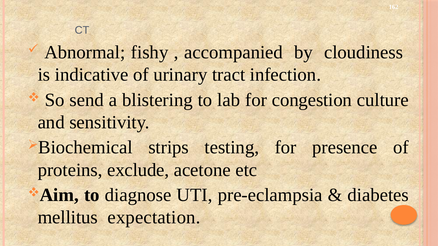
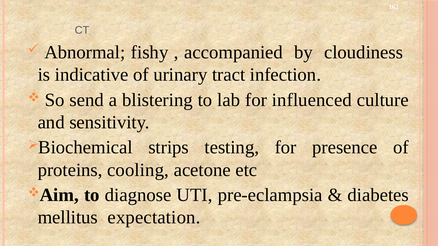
congestion: congestion -> influenced
exclude: exclude -> cooling
